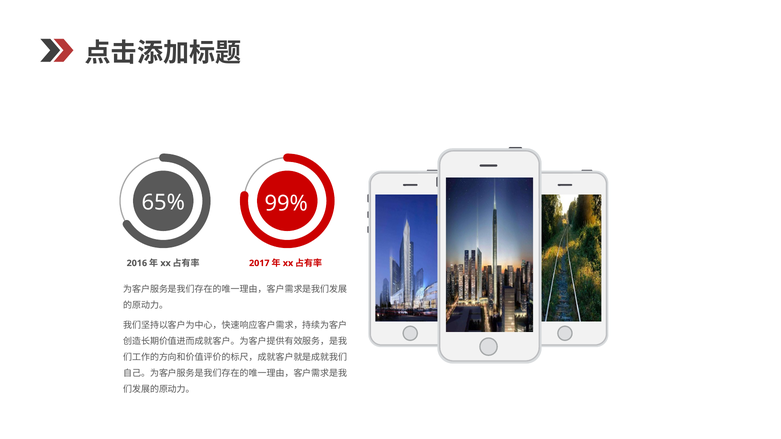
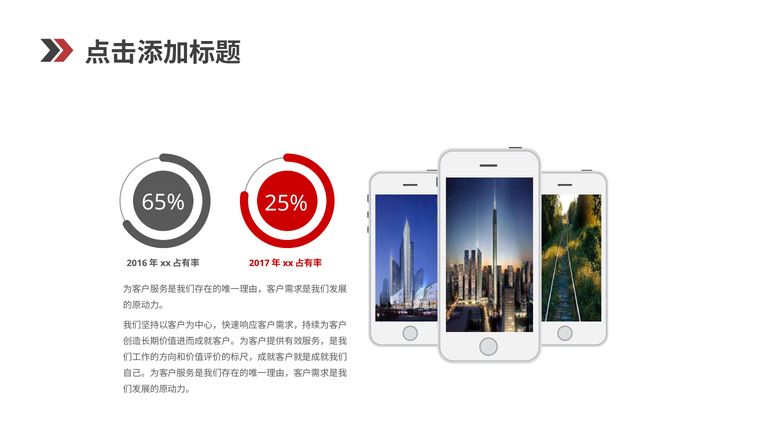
99%: 99% -> 25%
